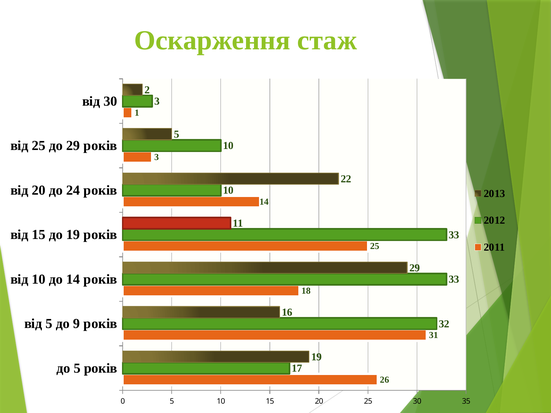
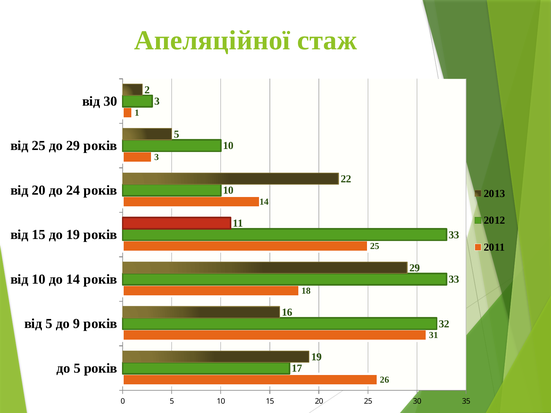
Оскарження: Оскарження -> Апеляційної
